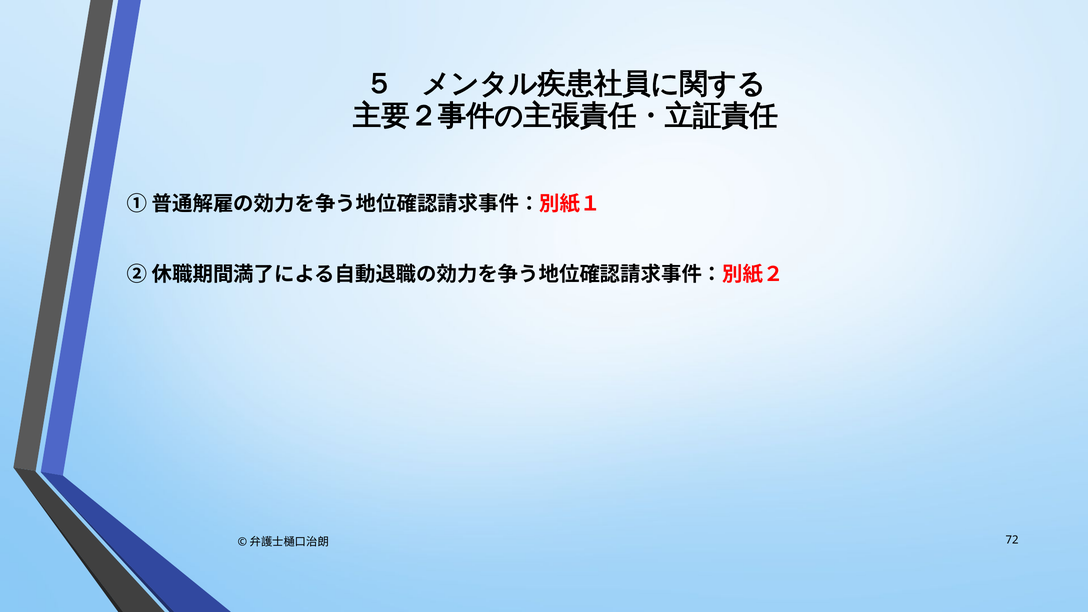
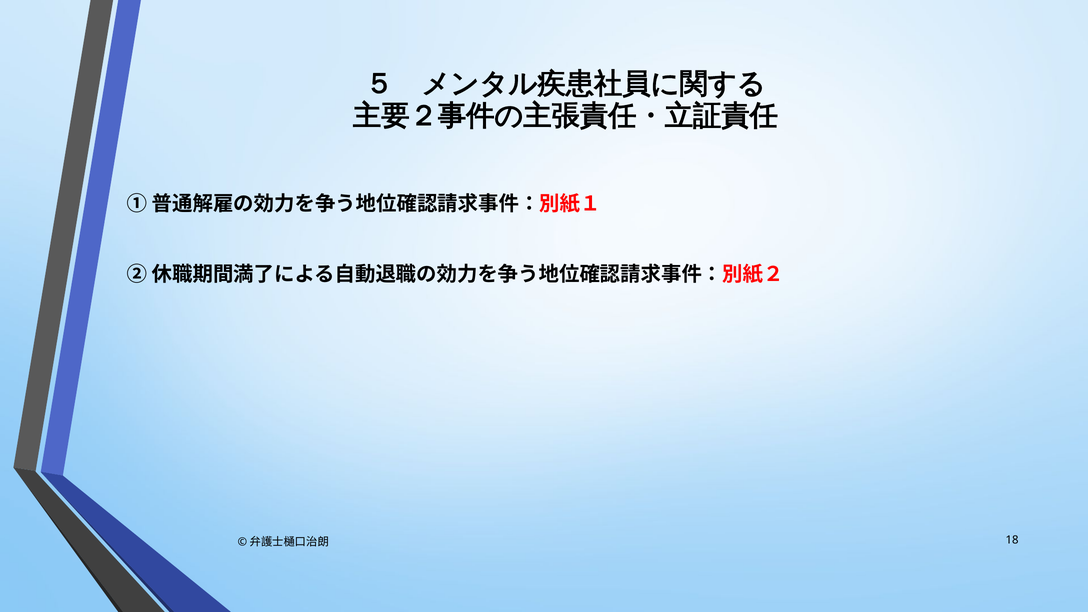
72: 72 -> 18
